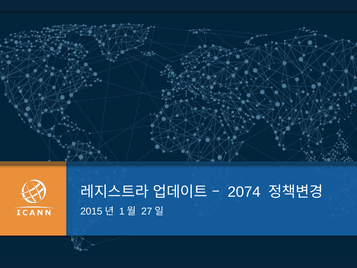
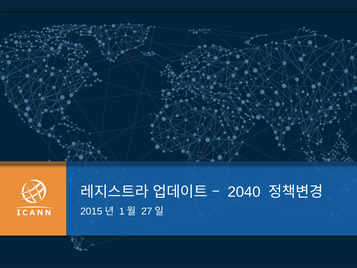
2074: 2074 -> 2040
